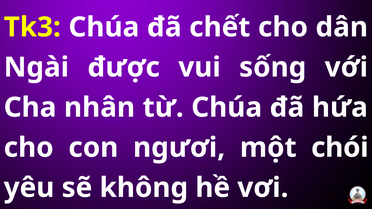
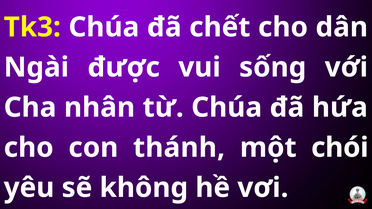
ngươi: ngươi -> thánh
